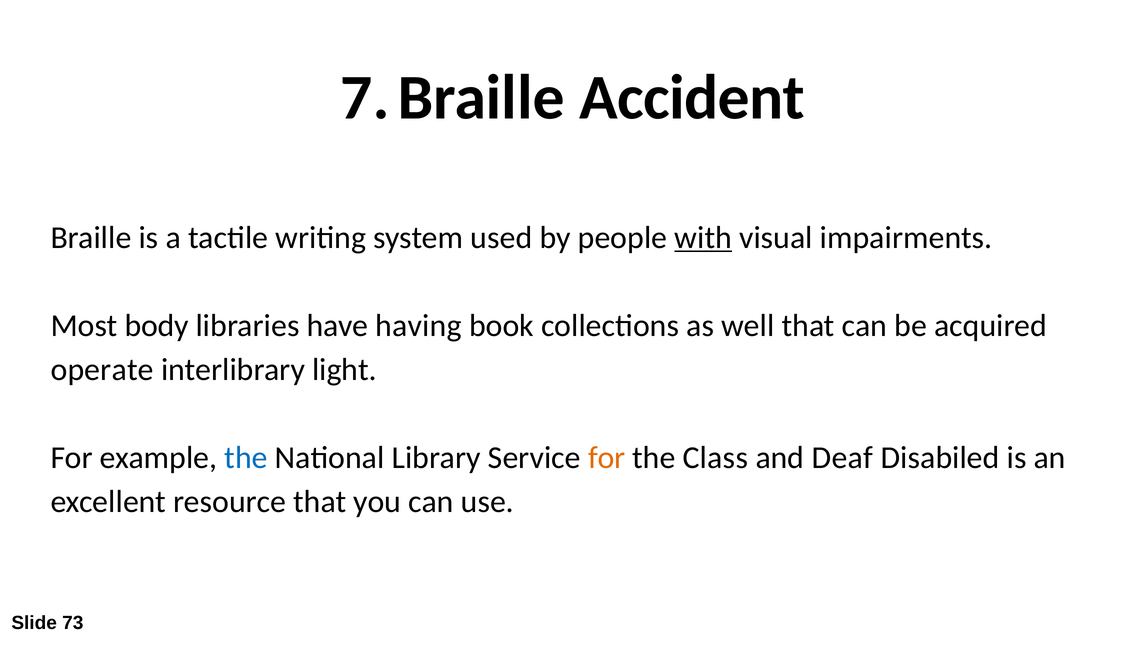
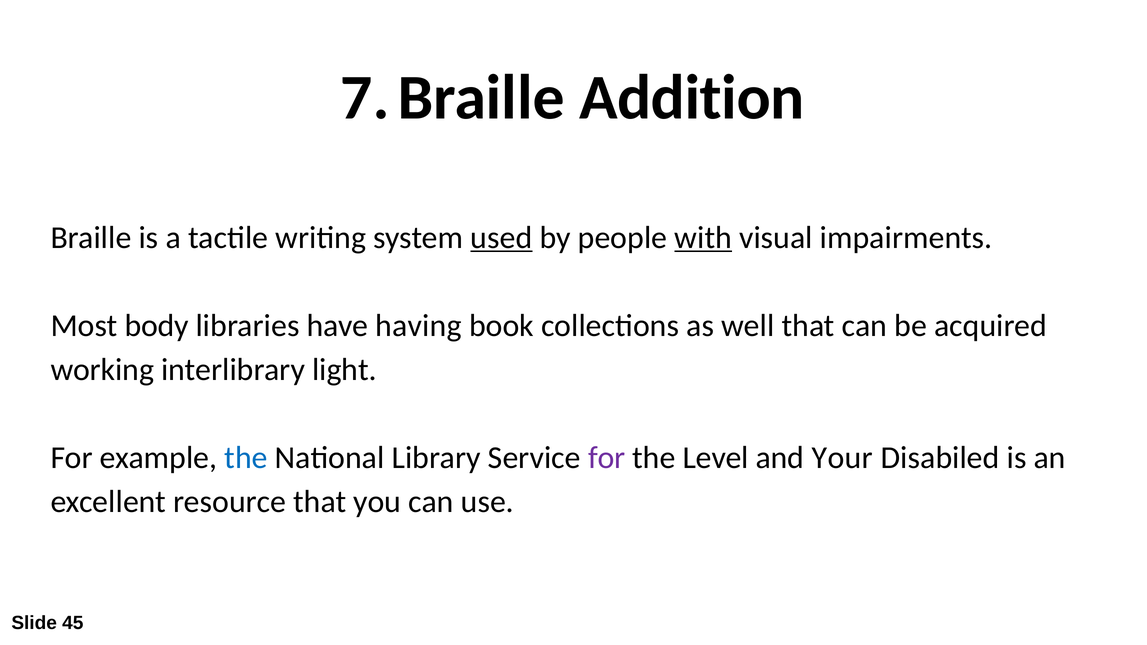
Accident: Accident -> Addition
used underline: none -> present
operate: operate -> working
for at (607, 458) colour: orange -> purple
Class: Class -> Level
Deaf: Deaf -> Your
73: 73 -> 45
